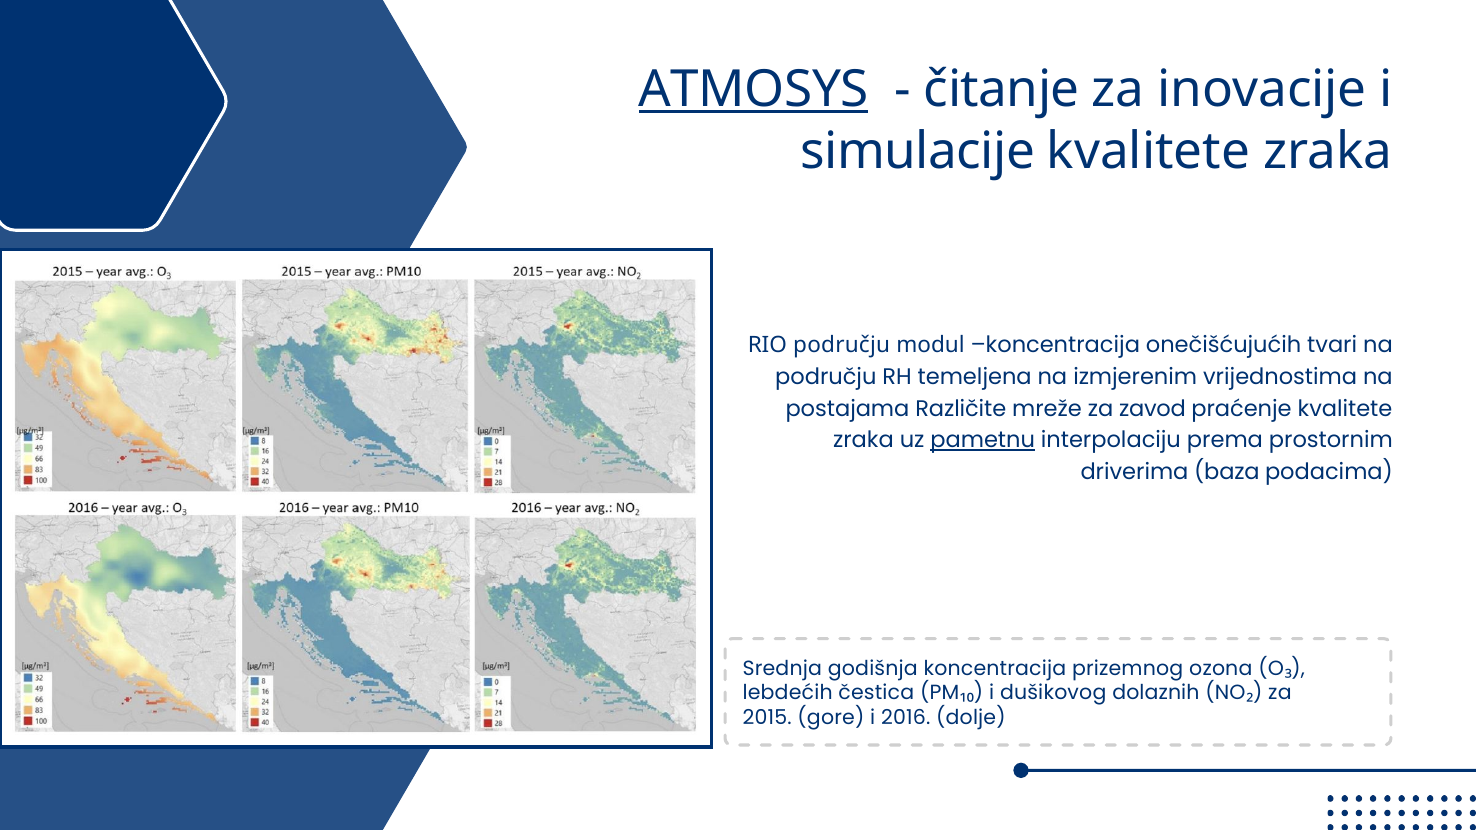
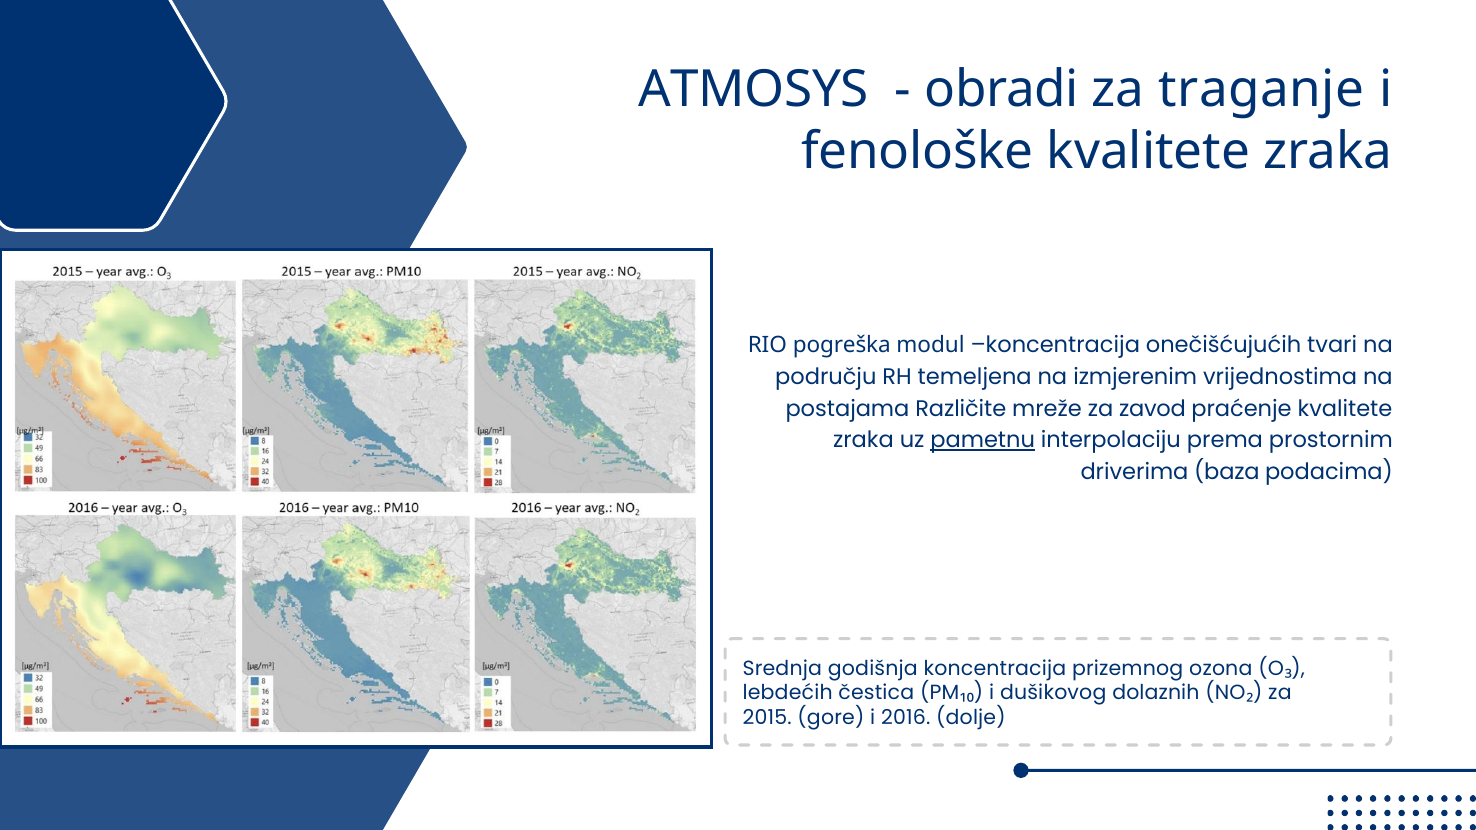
ATMOSYS underline: present -> none
čitanje: čitanje -> obradi
inovacije: inovacije -> traganje
simulacije: simulacije -> fenološke
RIO području: području -> pogreška
